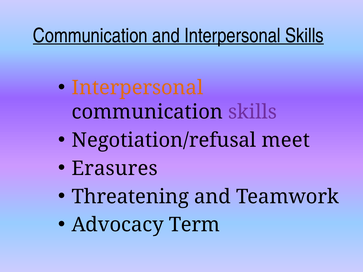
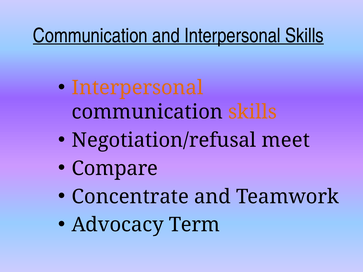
skills at (253, 112) colour: purple -> orange
Erasures: Erasures -> Compare
Threatening: Threatening -> Concentrate
